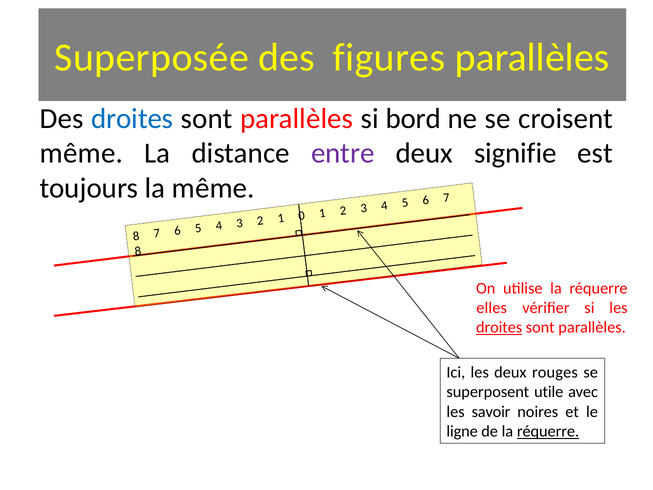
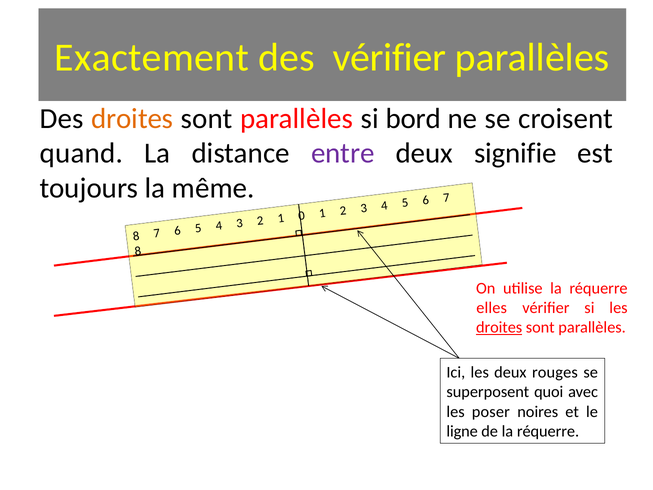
Superposée: Superposée -> Exactement
des figures: figures -> vérifier
droites at (132, 118) colour: blue -> orange
même at (81, 153): même -> quand
utile: utile -> quoi
savoir: savoir -> poser
réquerre at (548, 431) underline: present -> none
